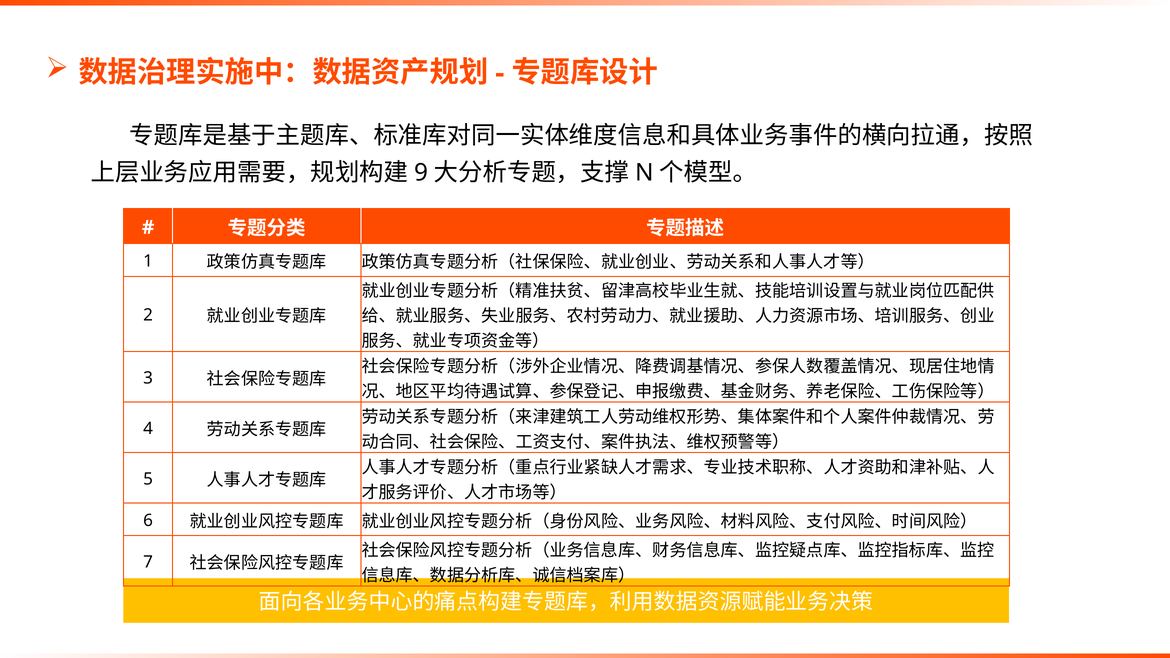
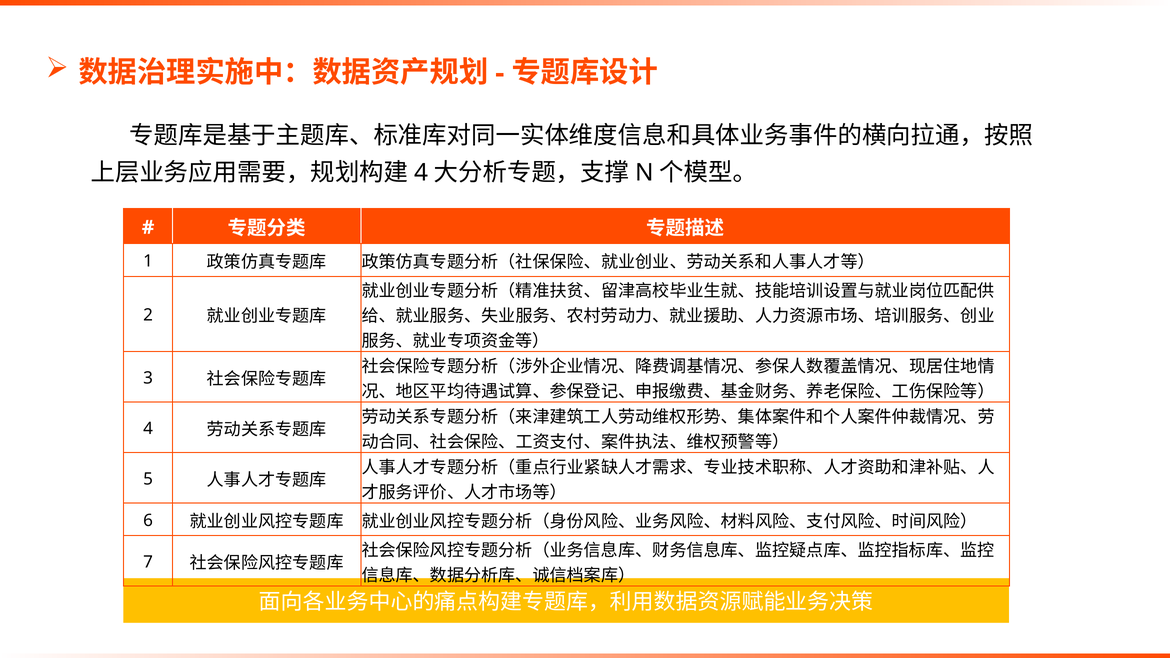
9 at (421, 172): 9 -> 4
